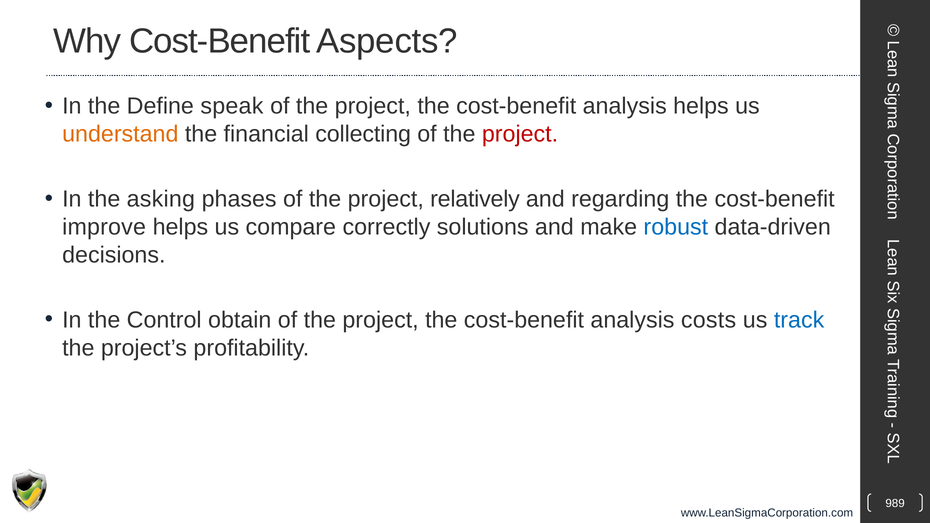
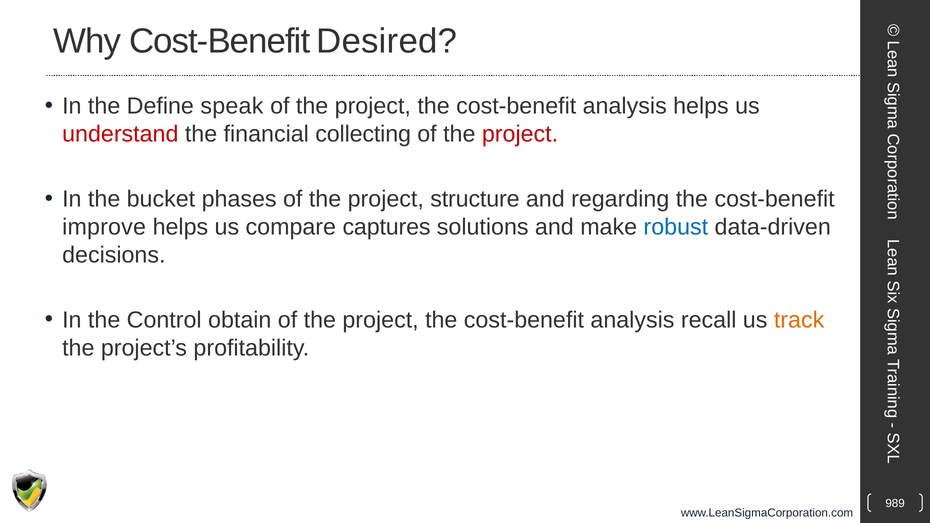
Aspects: Aspects -> Desired
understand colour: orange -> red
asking: asking -> bucket
relatively: relatively -> structure
correctly: correctly -> captures
costs: costs -> recall
track colour: blue -> orange
